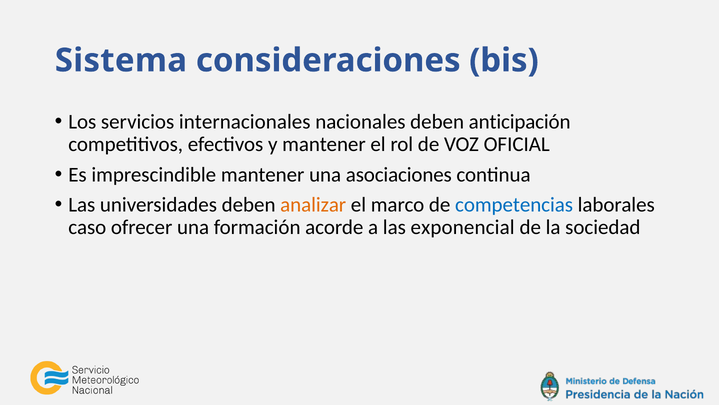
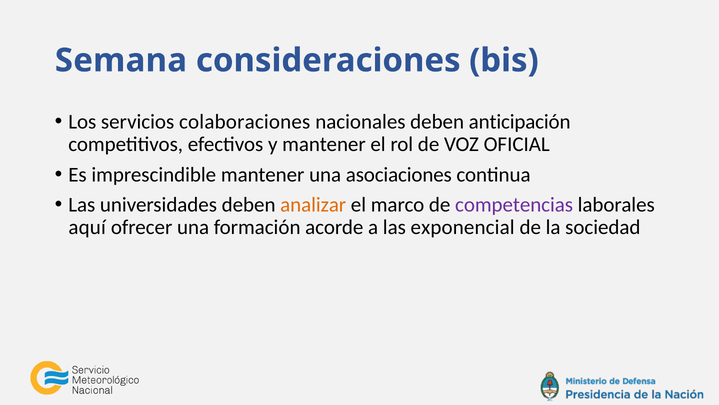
Sistema: Sistema -> Semana
internacionales: internacionales -> colaboraciones
competencias colour: blue -> purple
caso: caso -> aquí
